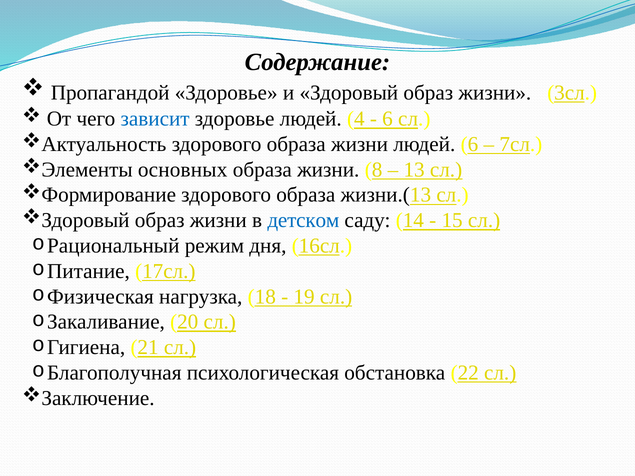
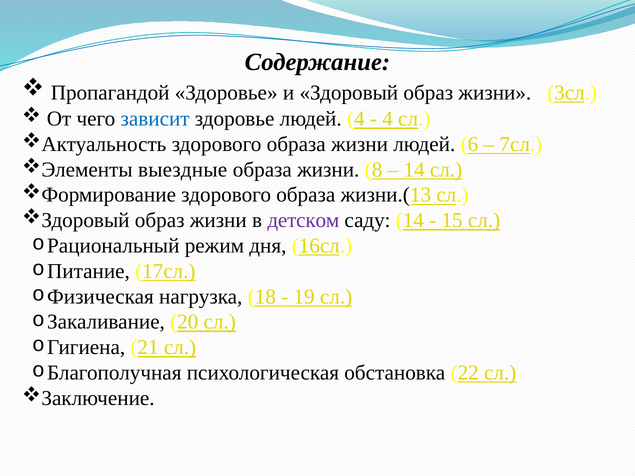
6 at (388, 119): 6 -> 4
основных: основных -> выездные
13 at (414, 170): 13 -> 14
детском colour: blue -> purple
